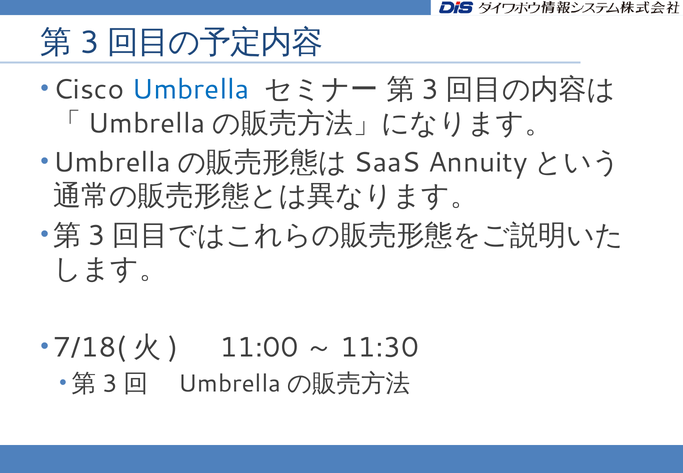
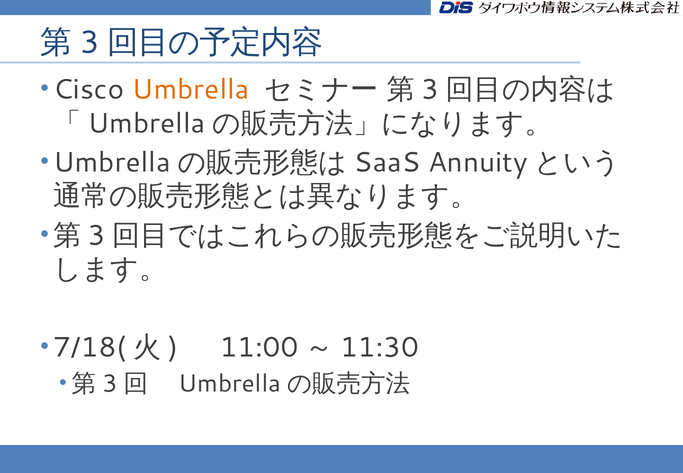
Umbrella colour: blue -> orange
